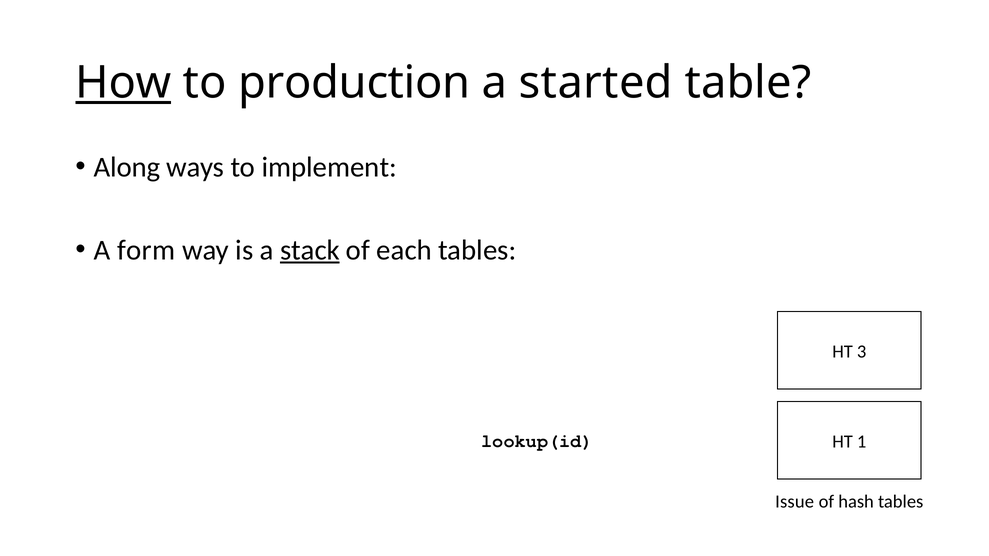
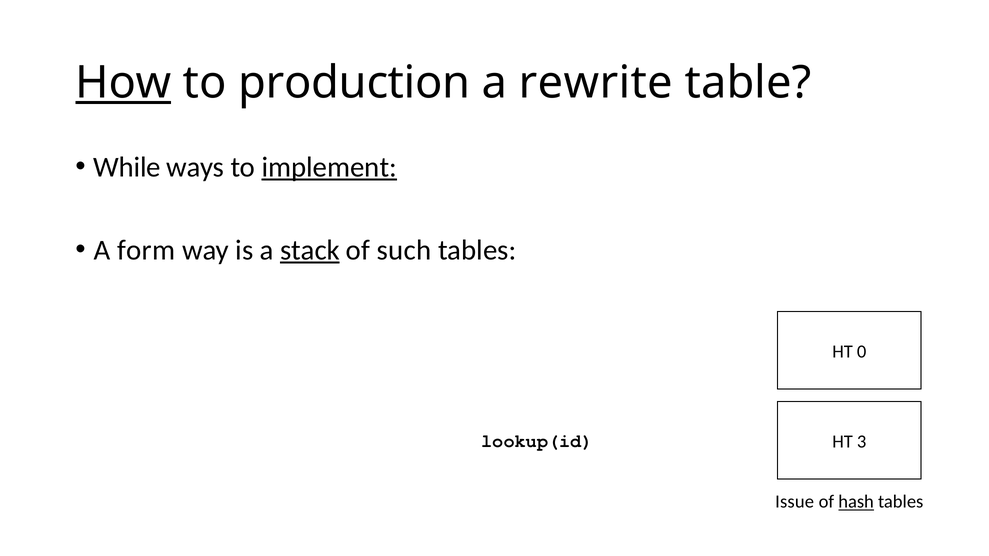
started: started -> rewrite
Along: Along -> While
implement underline: none -> present
each: each -> such
3: 3 -> 0
1: 1 -> 3
hash underline: none -> present
